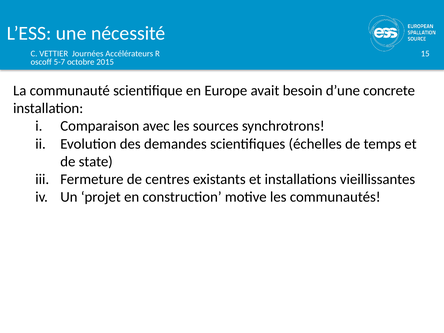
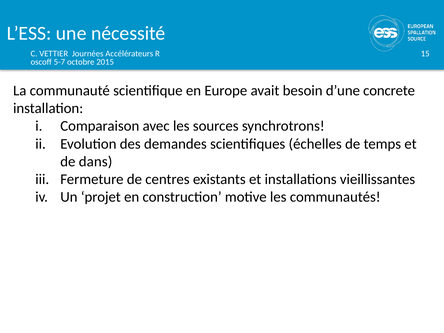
state: state -> dans
